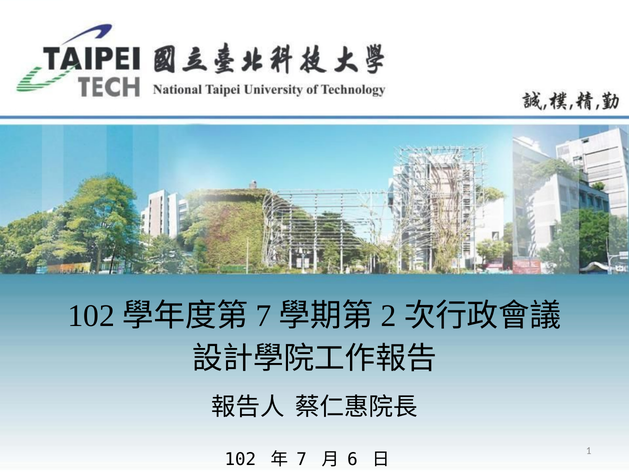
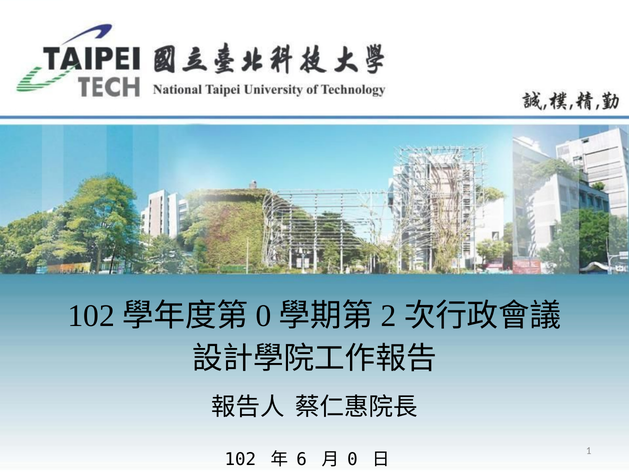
7 at (264, 316): 7 -> 0
7 at (302, 459): 7 -> 6
6 at (352, 459): 6 -> 0
